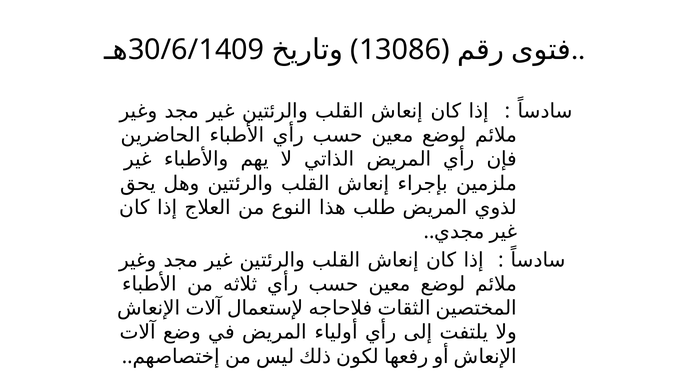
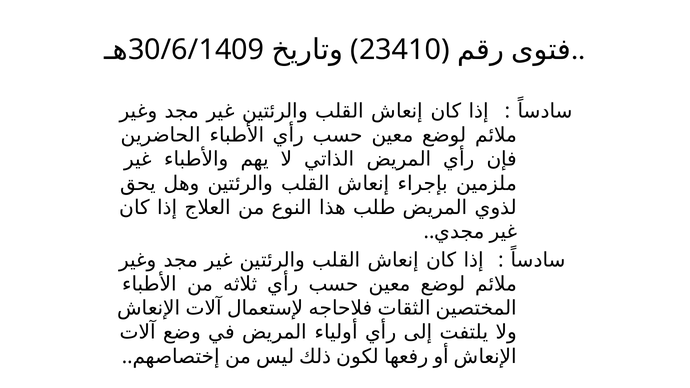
13086: 13086 -> 23410
